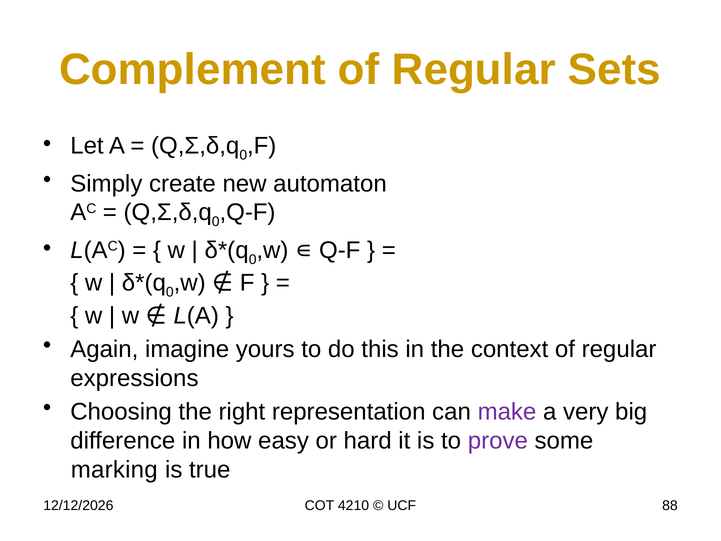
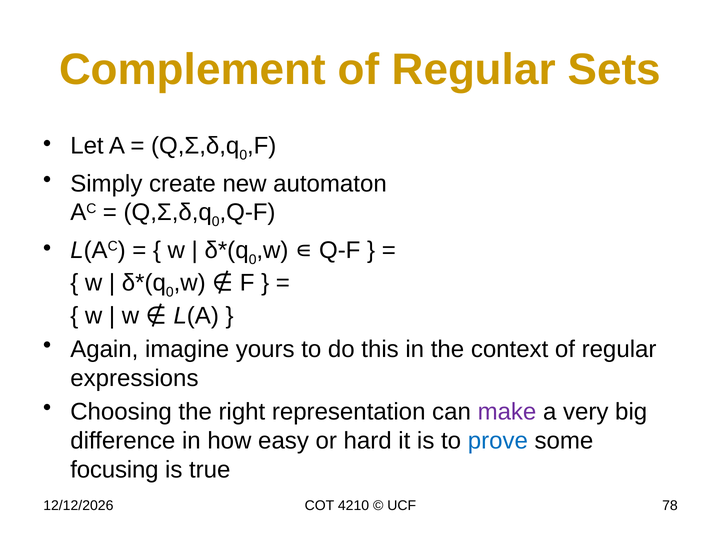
prove colour: purple -> blue
marking: marking -> focusing
88: 88 -> 78
